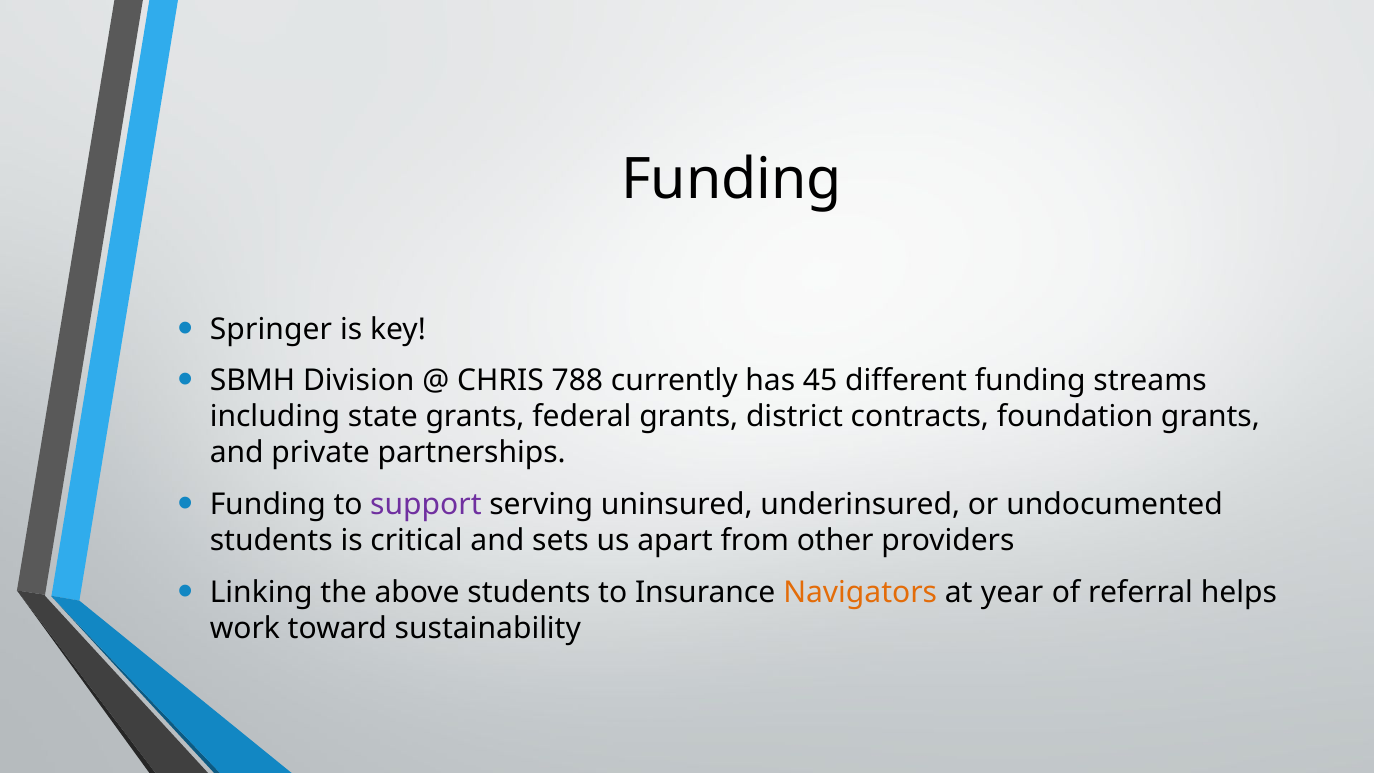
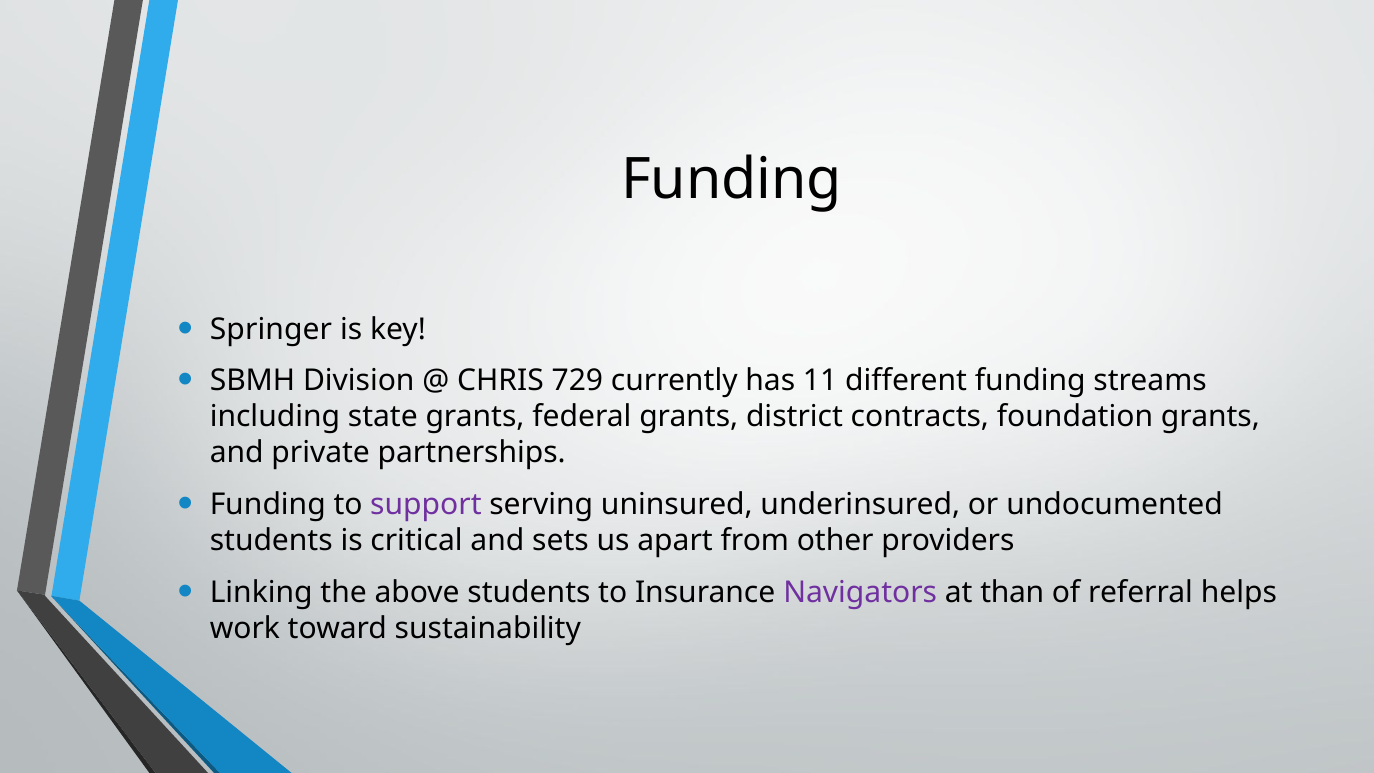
788: 788 -> 729
45: 45 -> 11
Navigators colour: orange -> purple
year: year -> than
